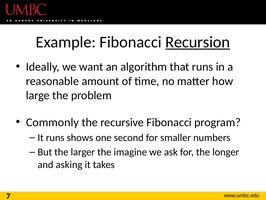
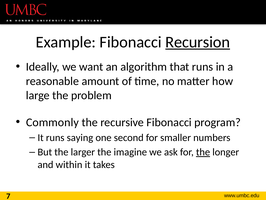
shows: shows -> saying
the at (203, 152) underline: none -> present
asking: asking -> within
